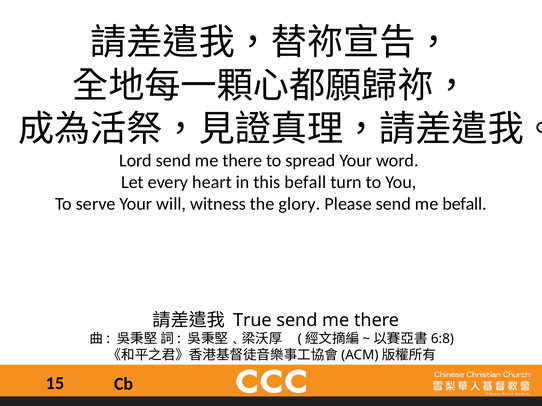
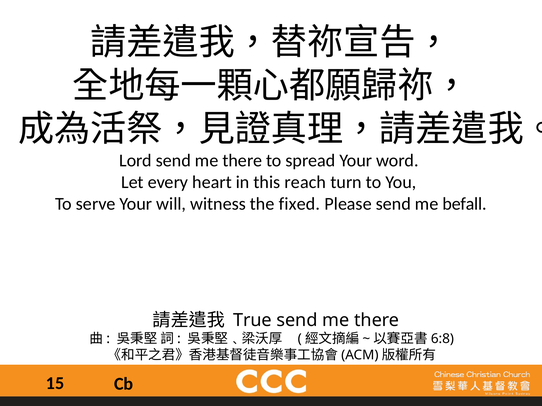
this befall: befall -> reach
glory: glory -> fixed
